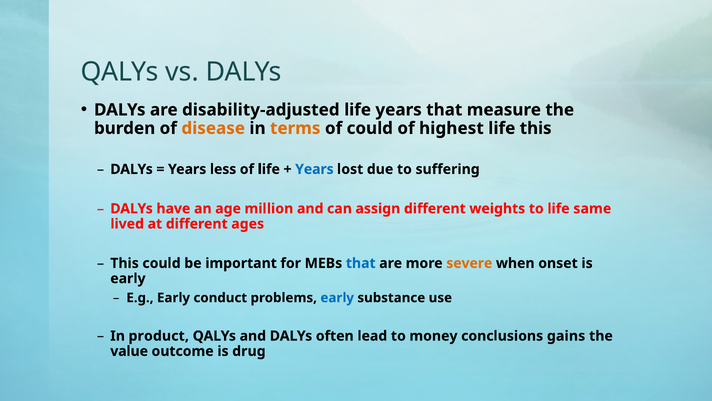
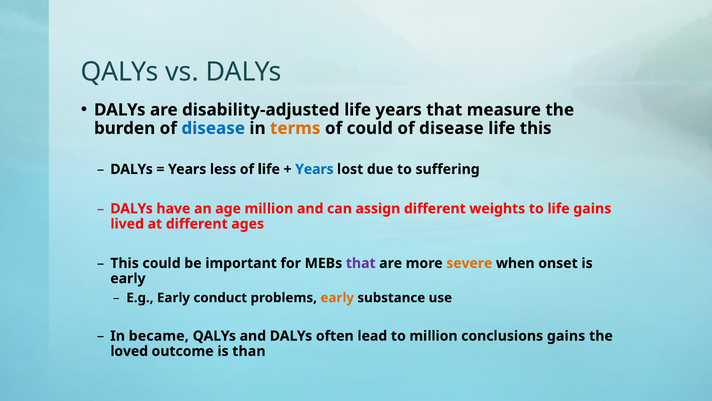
disease at (213, 128) colour: orange -> blue
highest at (451, 128): highest -> disease
life same: same -> gains
that at (361, 263) colour: blue -> purple
early at (337, 298) colour: blue -> orange
product: product -> became
to money: money -> million
value: value -> loved
drug: drug -> than
